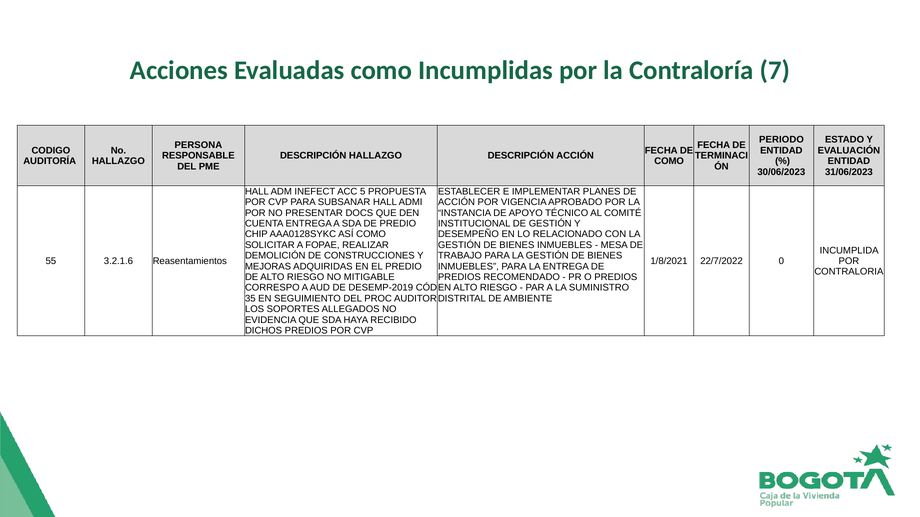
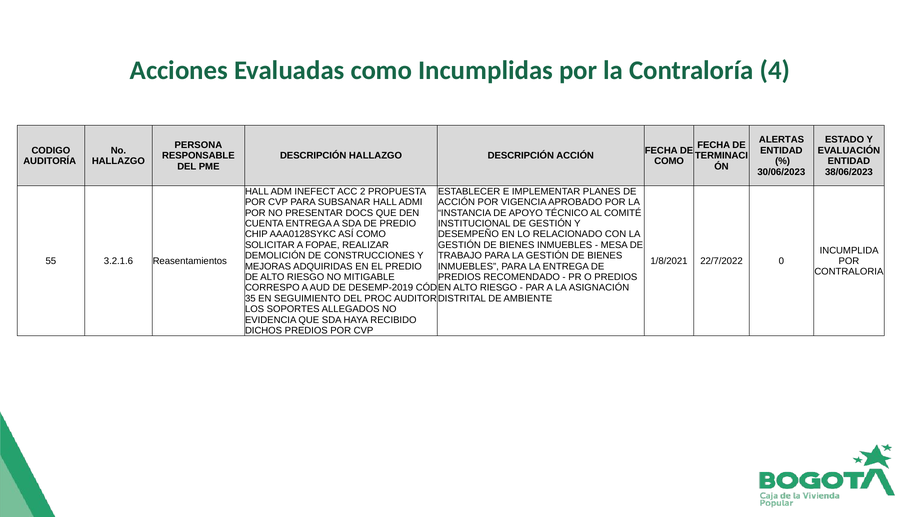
7: 7 -> 4
PERIODO: PERIODO -> ALERTAS
31/06/2023: 31/06/2023 -> 38/06/2023
5: 5 -> 2
SUMINISTRO: SUMINISTRO -> ASIGNACIÓN
